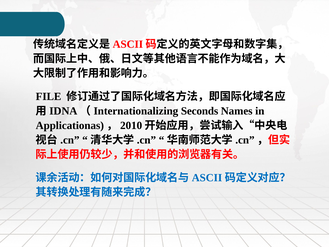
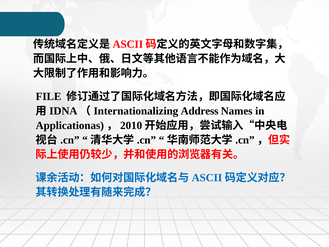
Seconds: Seconds -> Address
